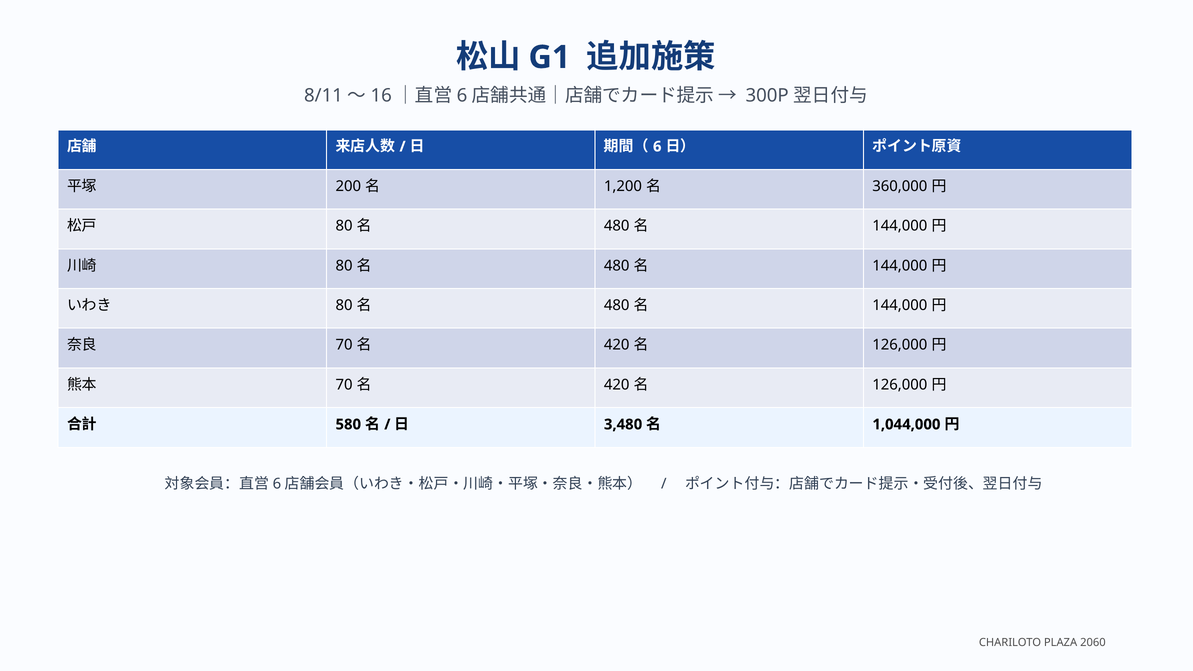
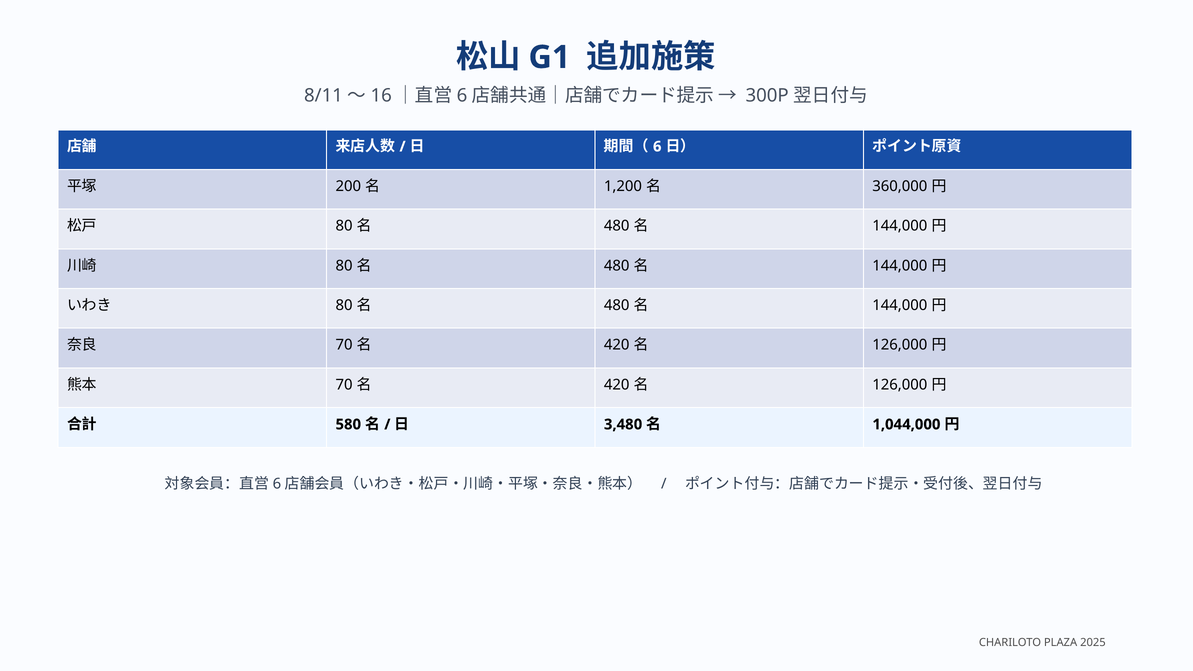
2060: 2060 -> 2025
